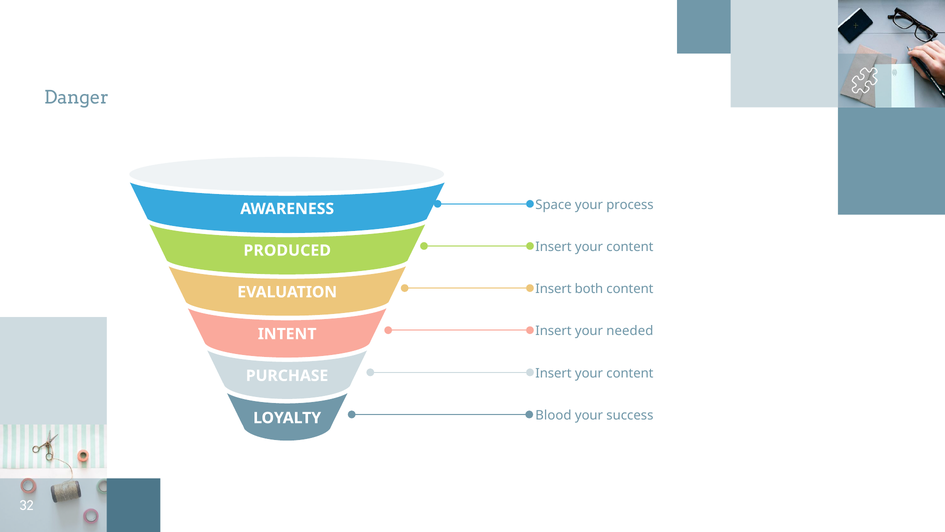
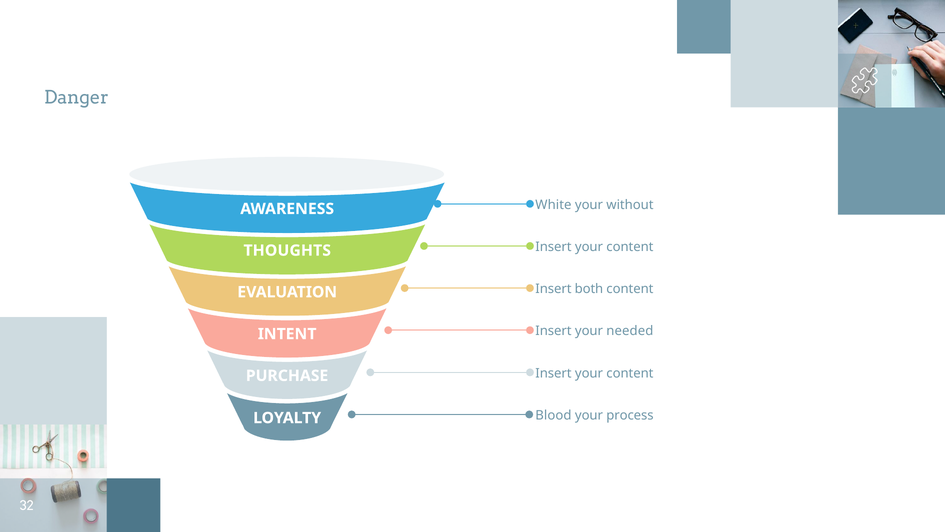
Space: Space -> White
process: process -> without
PRODUCED: PRODUCED -> THOUGHTS
success: success -> process
